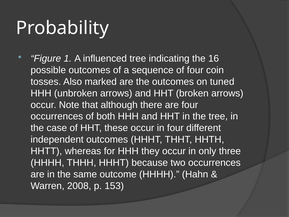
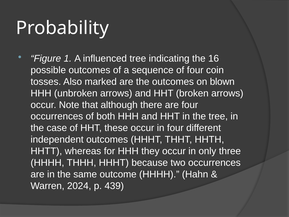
tuned: tuned -> blown
2008: 2008 -> 2024
153: 153 -> 439
